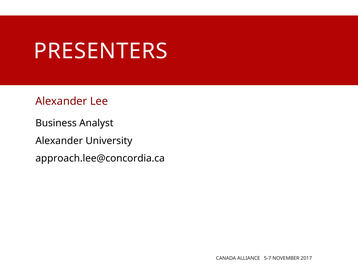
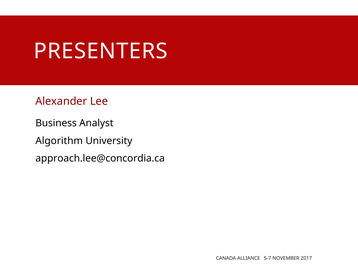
Alexander at (59, 141): Alexander -> Algorithm
